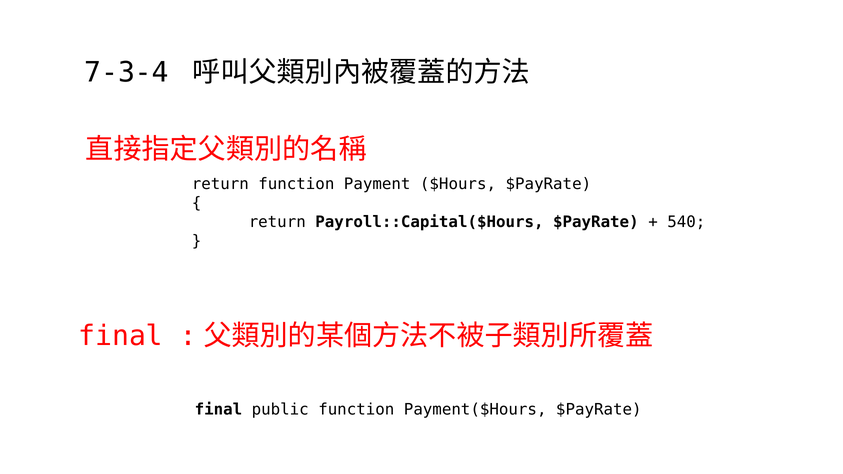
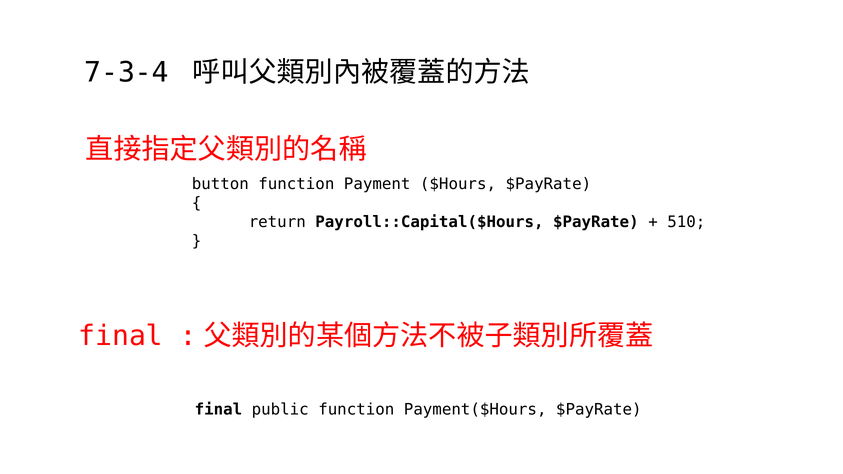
return at (220, 184): return -> button
540: 540 -> 510
